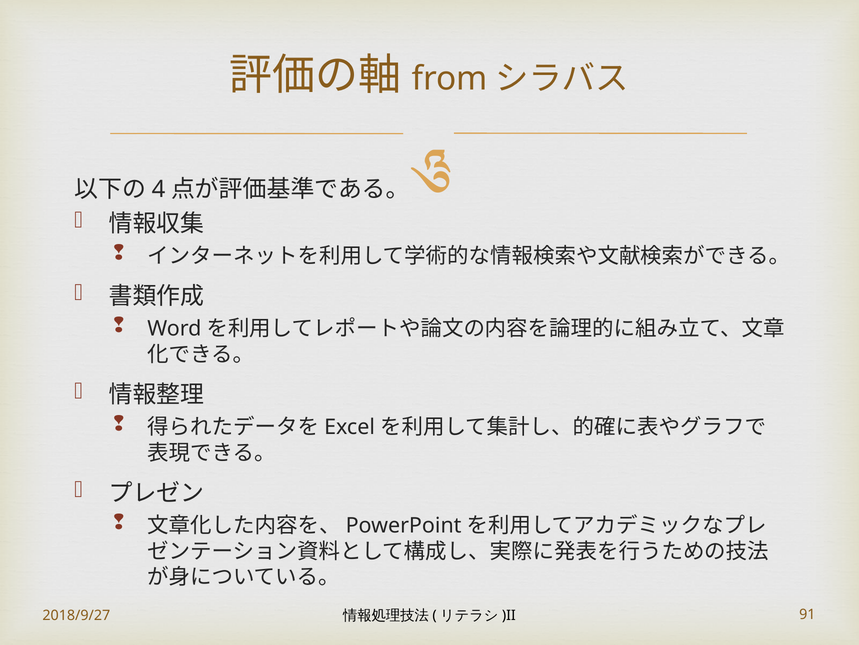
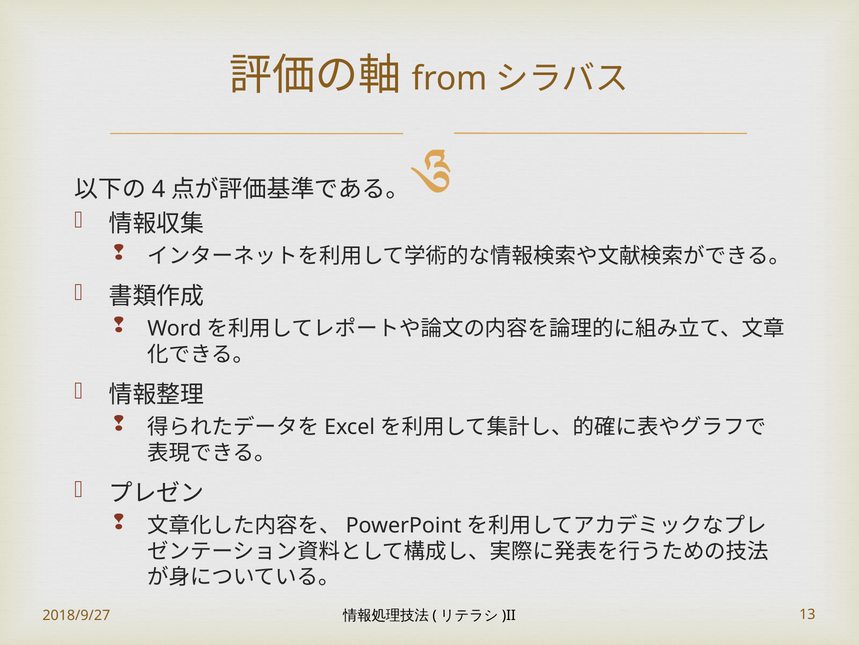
91: 91 -> 13
